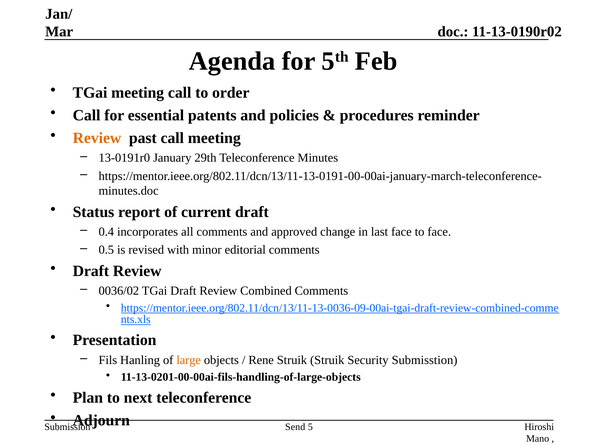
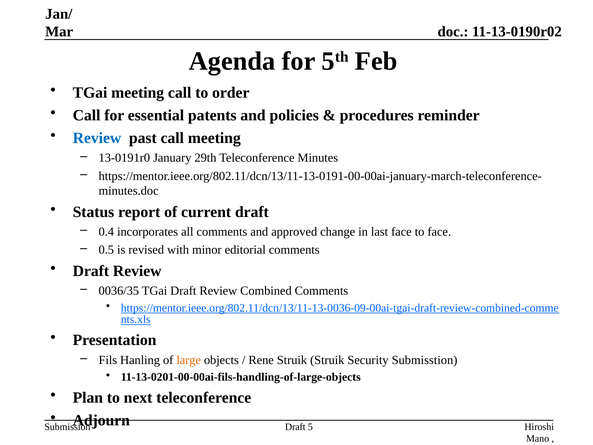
Review at (97, 138) colour: orange -> blue
0036/02: 0036/02 -> 0036/35
Send at (295, 427): Send -> Draft
